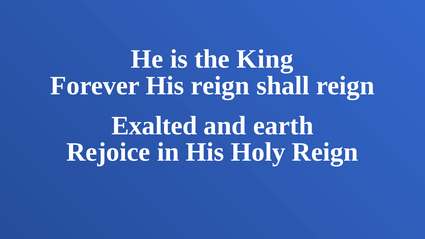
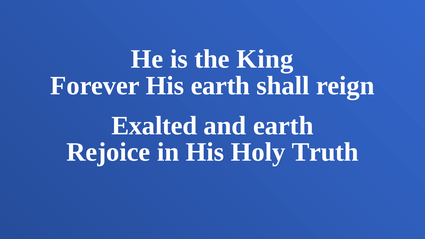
His reign: reign -> earth
Holy Reign: Reign -> Truth
